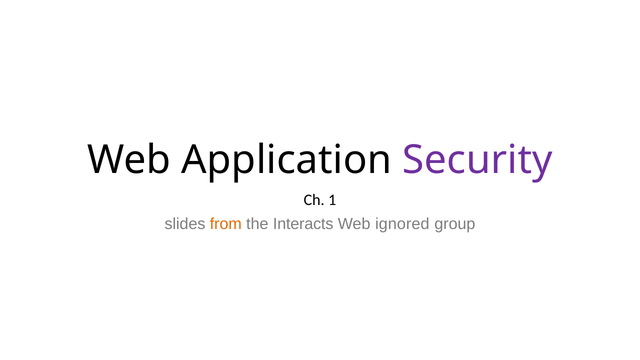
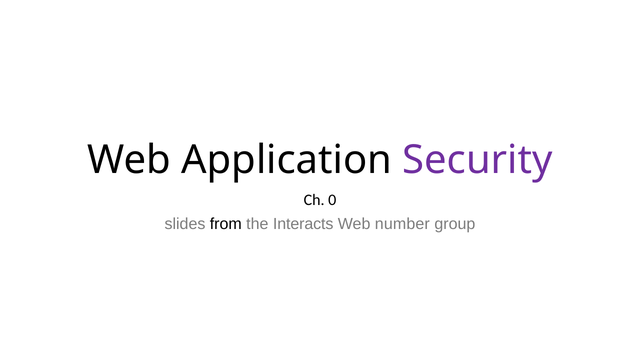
1: 1 -> 0
from colour: orange -> black
ignored: ignored -> number
